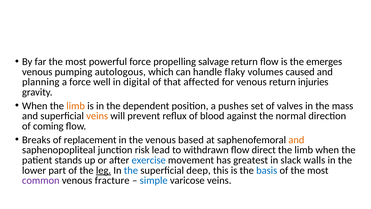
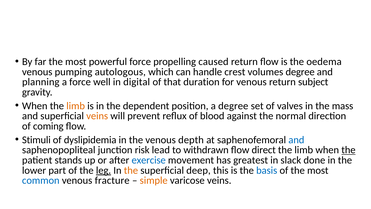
salvage: salvage -> caused
emerges: emerges -> oedema
flaky: flaky -> crest
volumes caused: caused -> degree
affected: affected -> duration
injuries: injuries -> subject
a pushes: pushes -> degree
Breaks: Breaks -> Stimuli
replacement: replacement -> dyslipidemia
based: based -> depth
and at (296, 140) colour: orange -> blue
the at (348, 150) underline: none -> present
walls: walls -> done
the at (131, 170) colour: blue -> orange
common colour: purple -> blue
simple colour: blue -> orange
